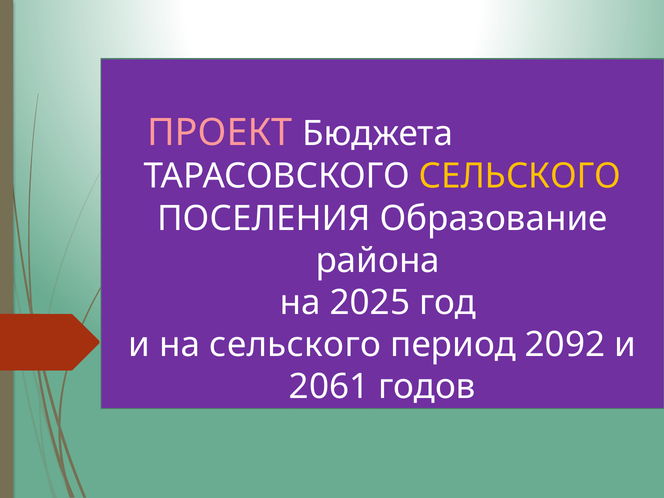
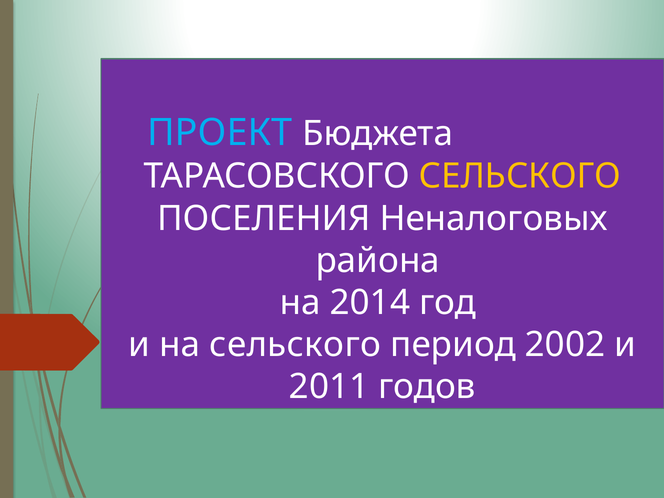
ПРОЕКТ colour: pink -> light blue
Образование: Образование -> Неналоговых
2025: 2025 -> 2014
2092: 2092 -> 2002
2061: 2061 -> 2011
